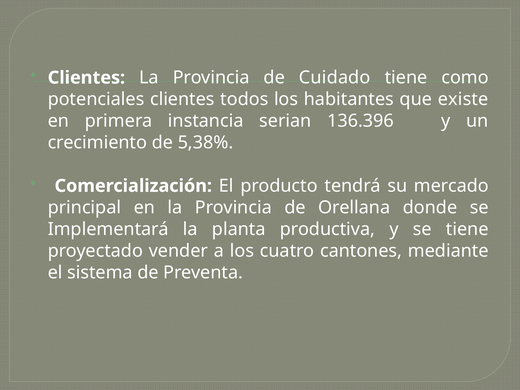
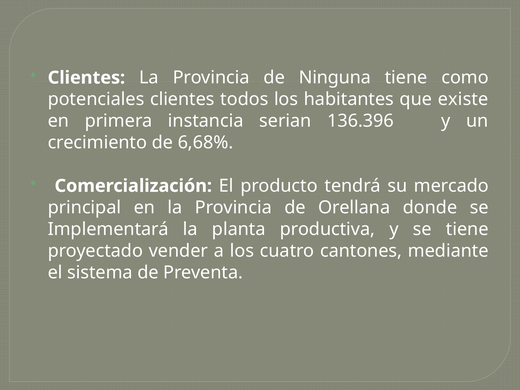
Cuidado: Cuidado -> Ninguna
5,38%: 5,38% -> 6,68%
